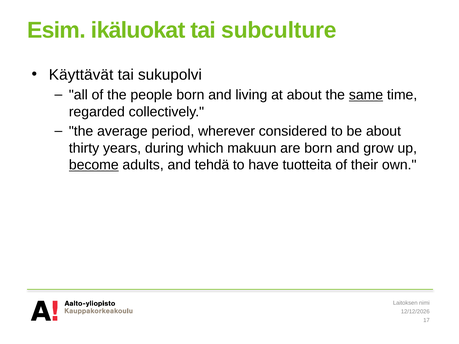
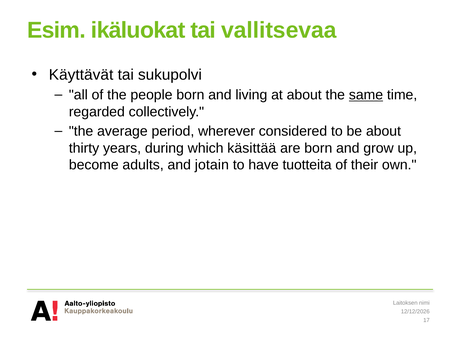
subculture: subculture -> vallitsevaa
makuun: makuun -> käsittää
become underline: present -> none
tehdä: tehdä -> jotain
